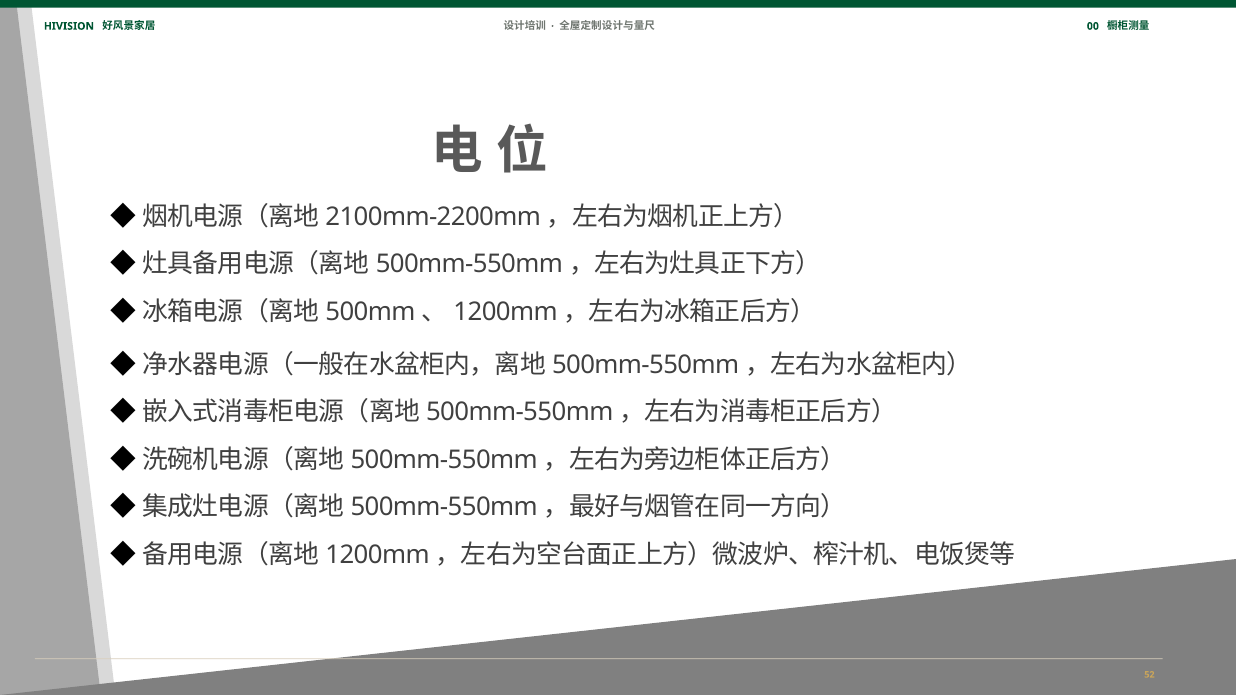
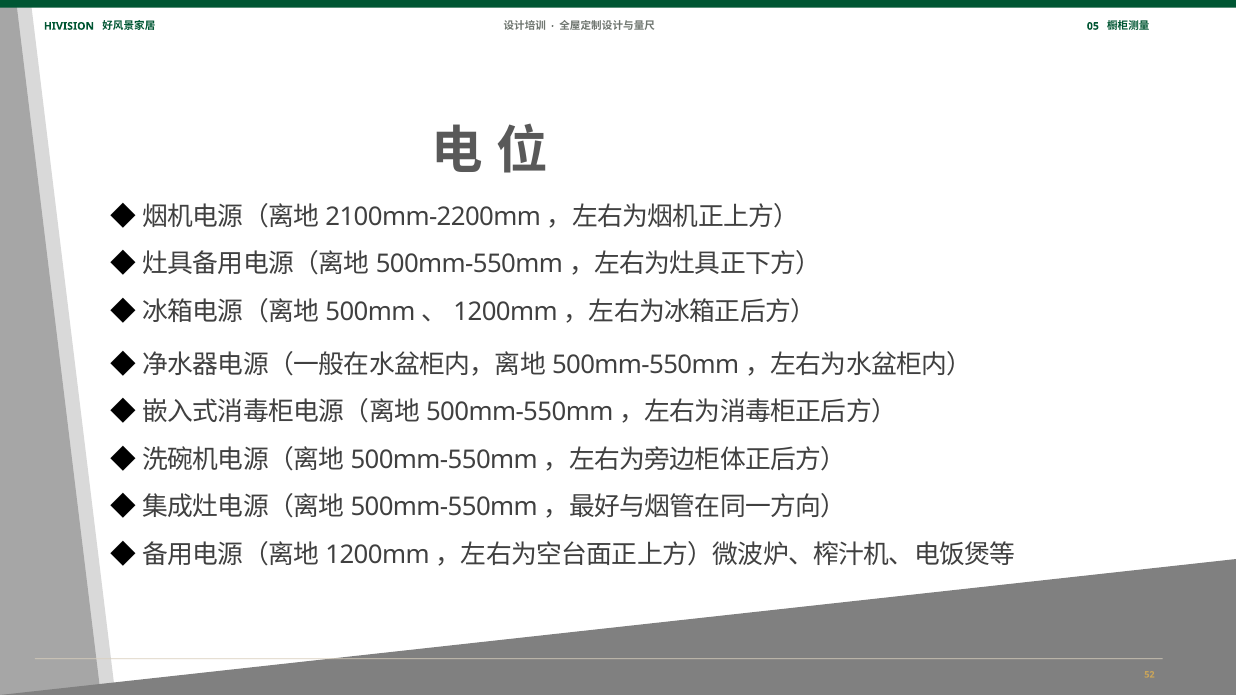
00: 00 -> 05
